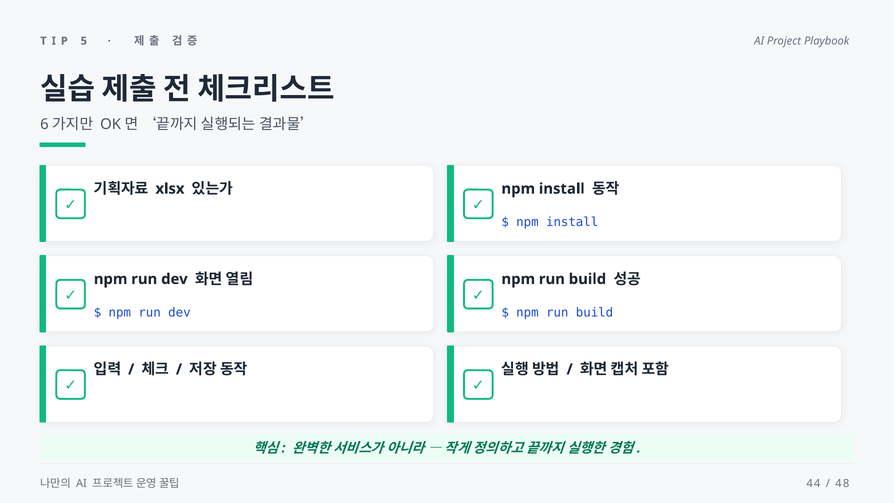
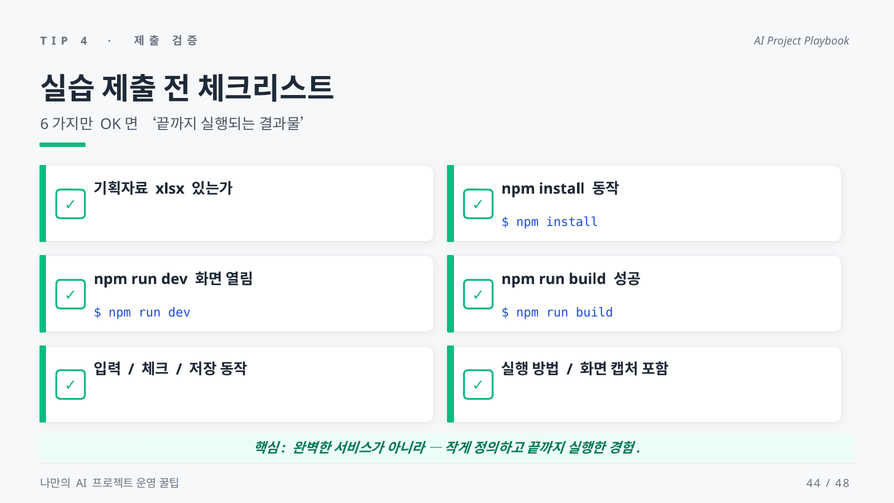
5: 5 -> 4
